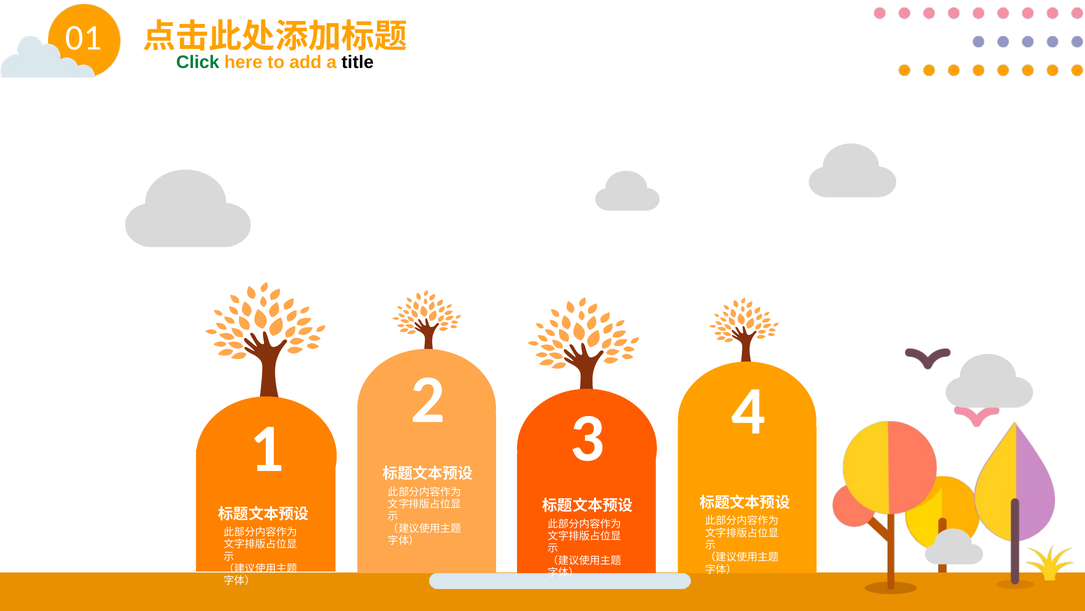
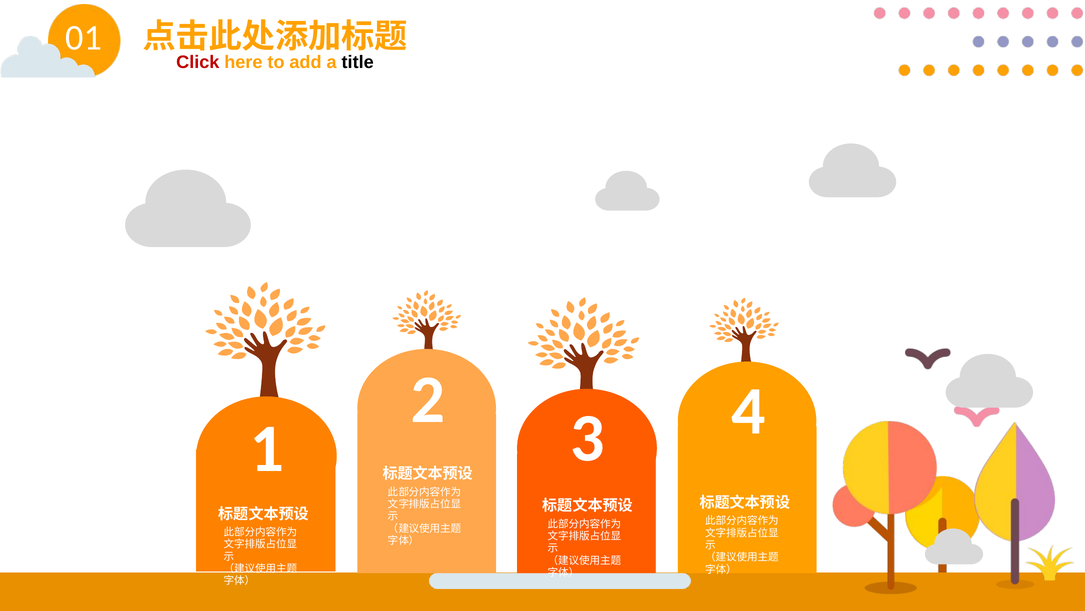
Click colour: green -> red
